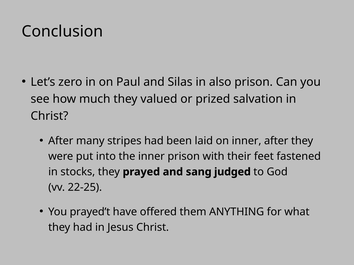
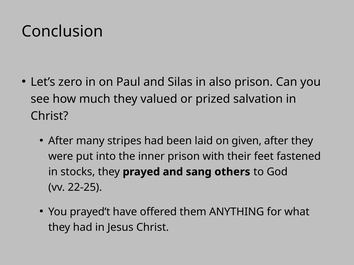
on inner: inner -> given
judged: judged -> others
